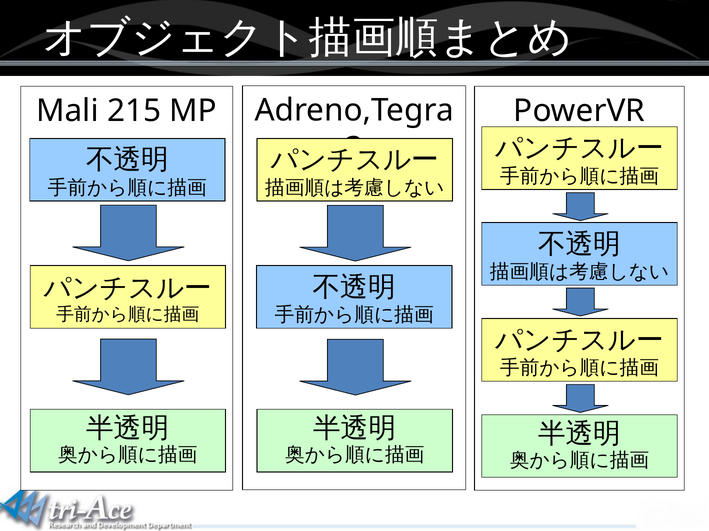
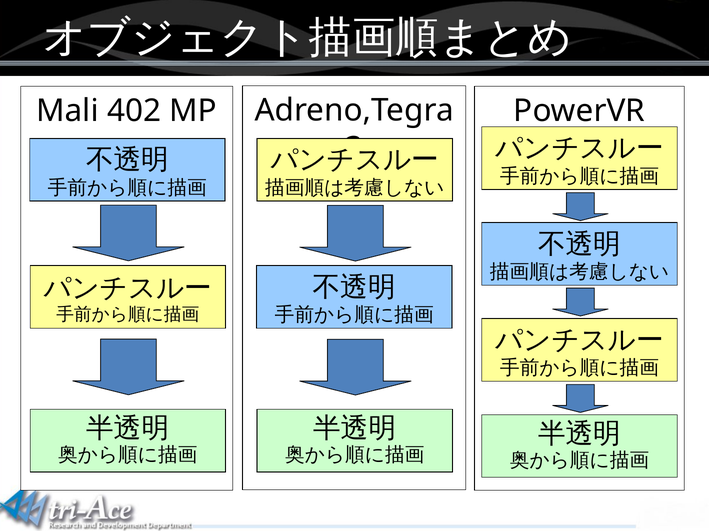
215: 215 -> 402
